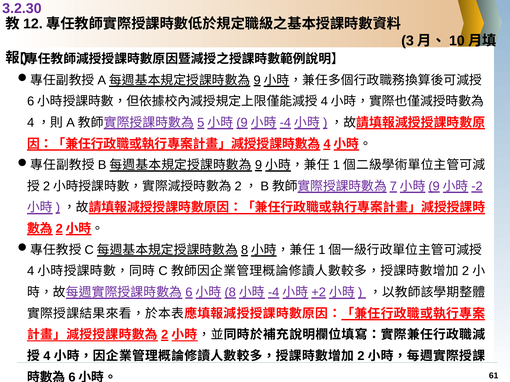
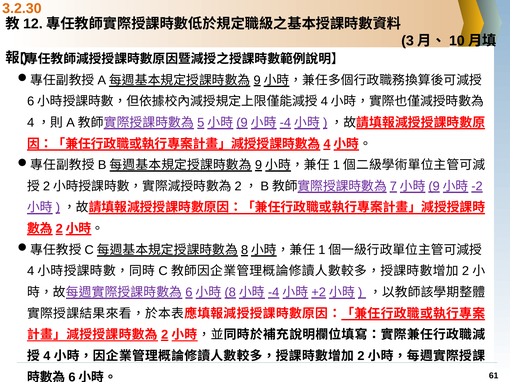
3.2.30 colour: purple -> orange
